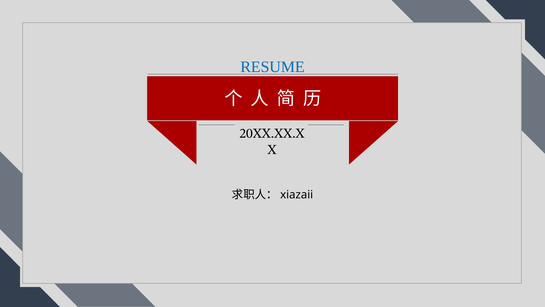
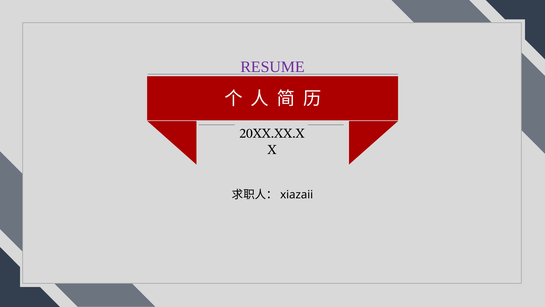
RESUME colour: blue -> purple
